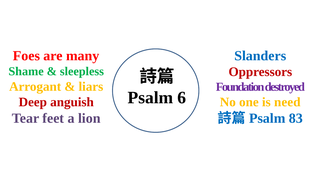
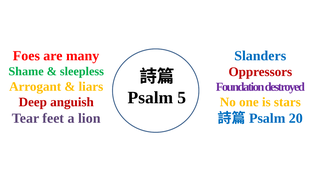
6: 6 -> 5
need: need -> stars
83: 83 -> 20
